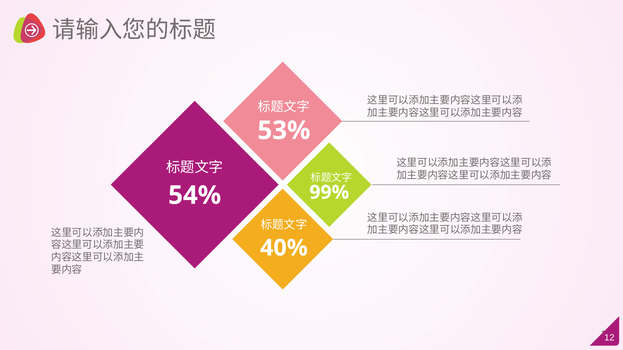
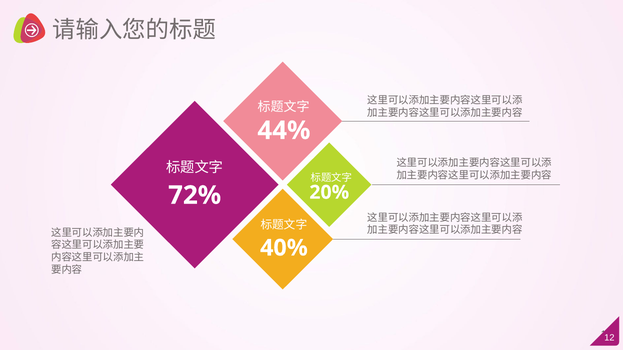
53%: 53% -> 44%
99%: 99% -> 20%
54%: 54% -> 72%
